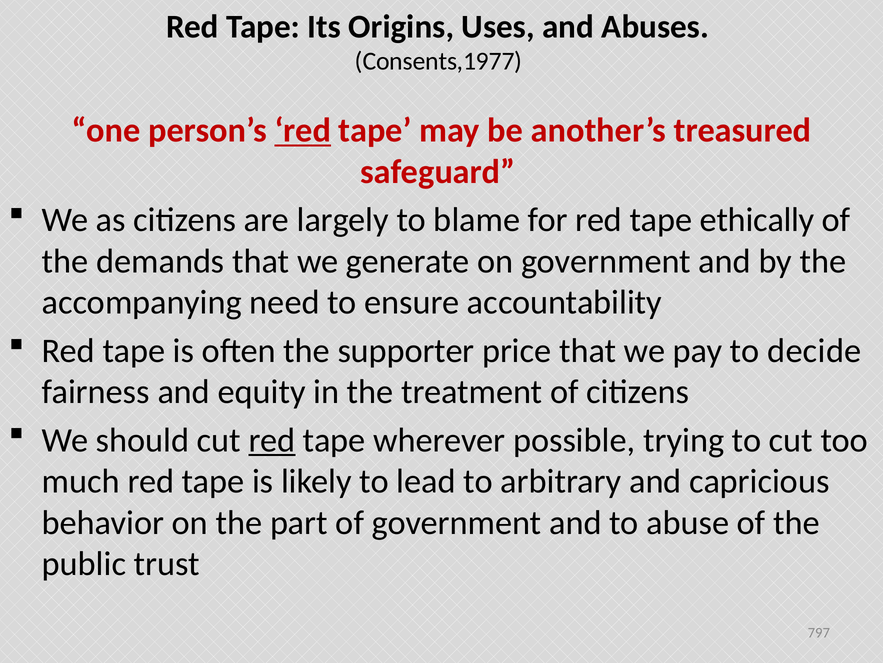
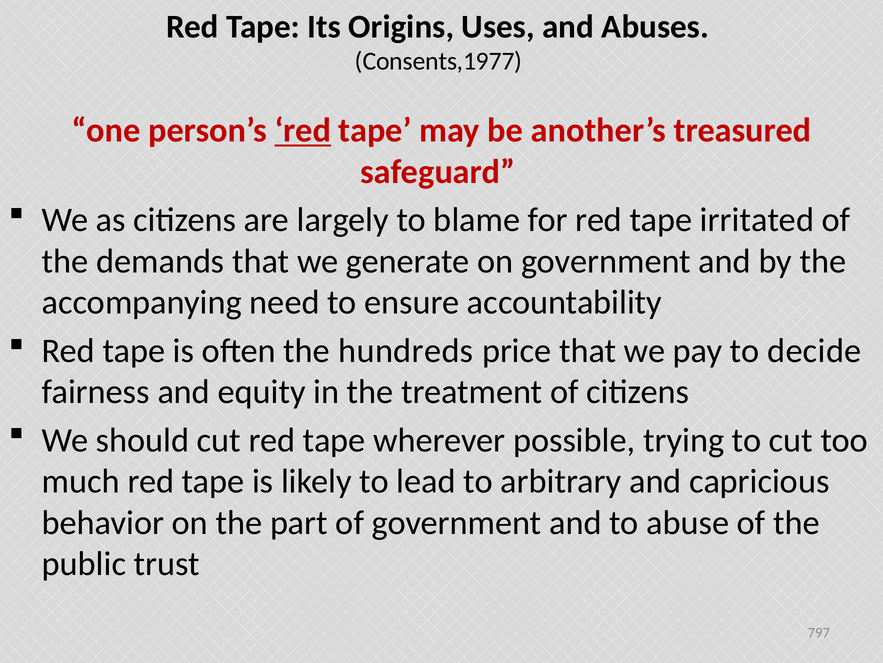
ethically: ethically -> irritated
supporter: supporter -> hundreds
red at (272, 440) underline: present -> none
